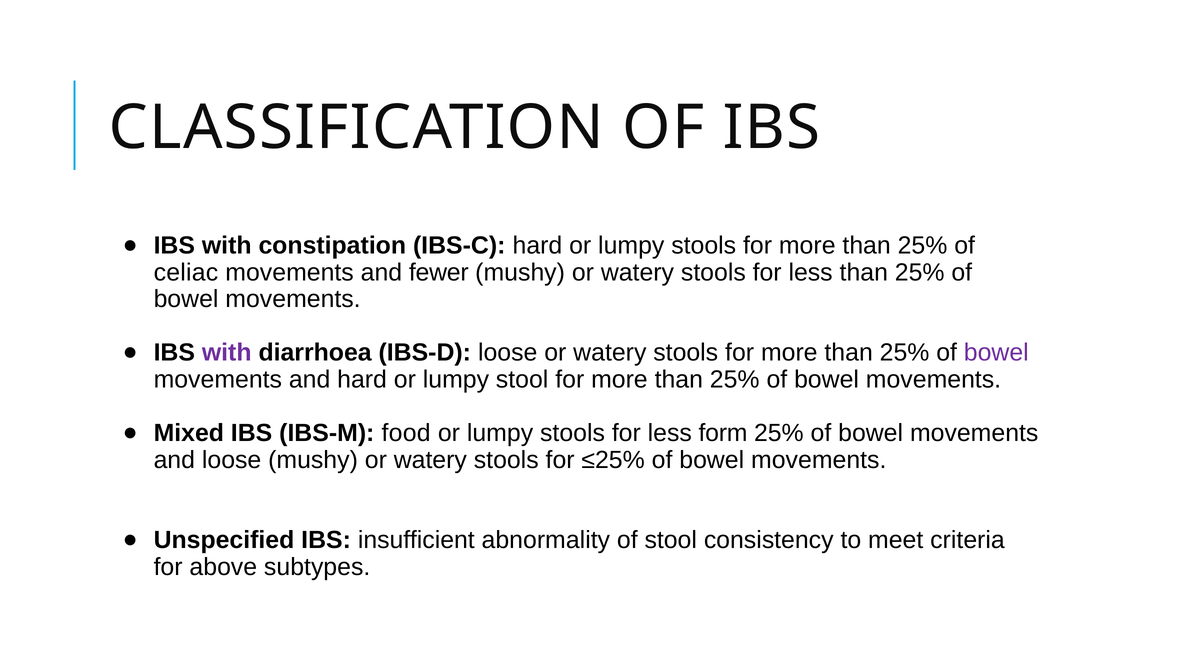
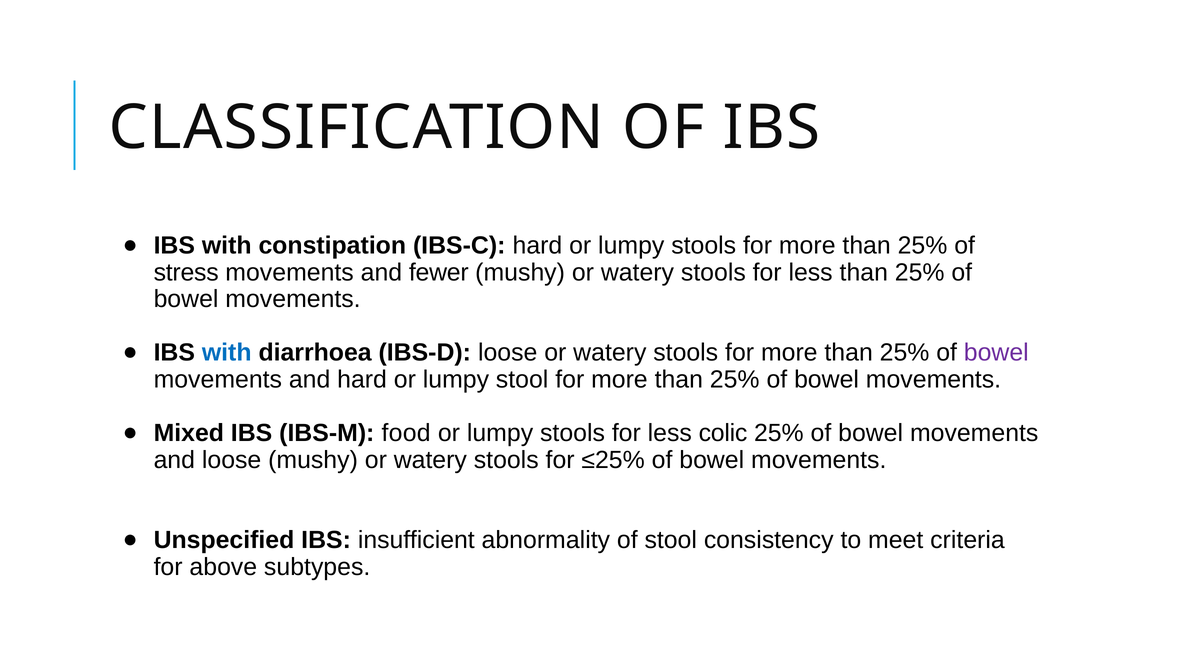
celiac: celiac -> stress
with at (227, 353) colour: purple -> blue
form: form -> colic
